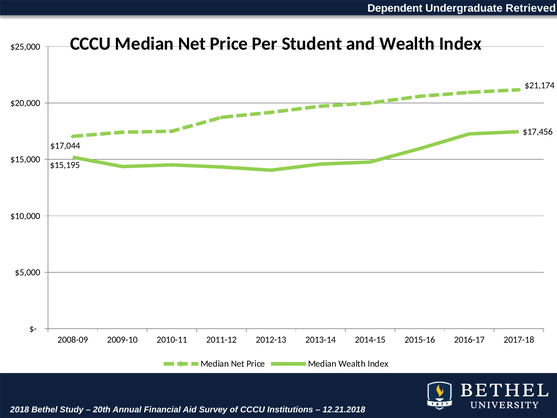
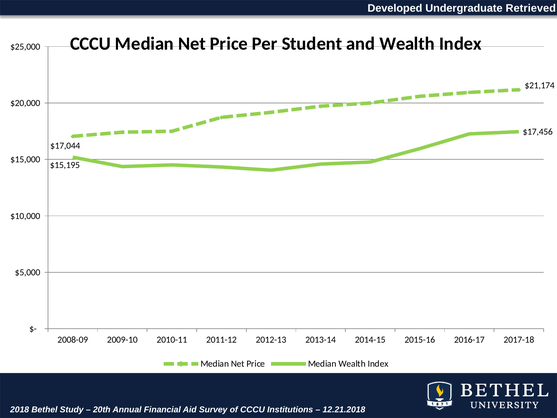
Dependent: Dependent -> Developed
